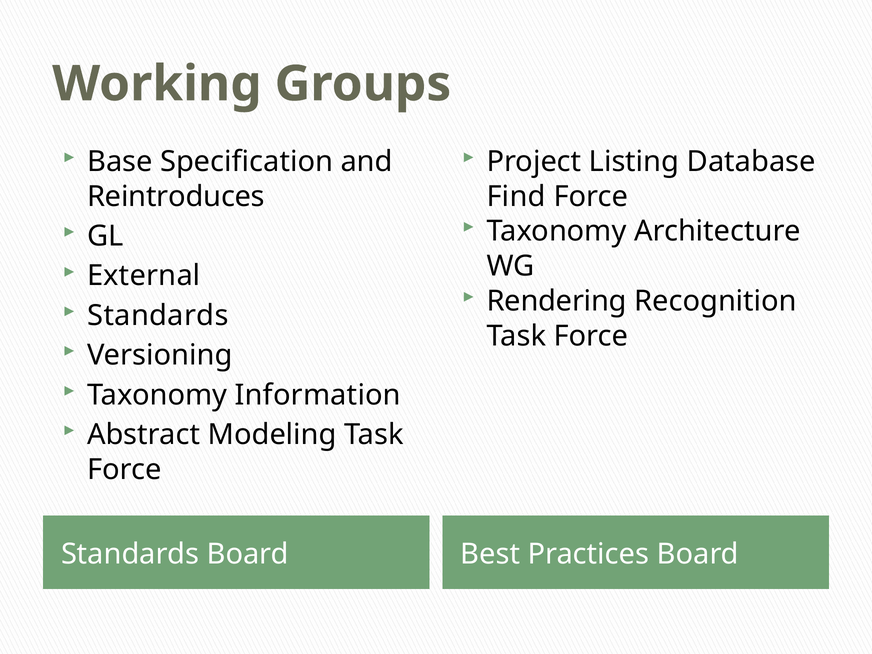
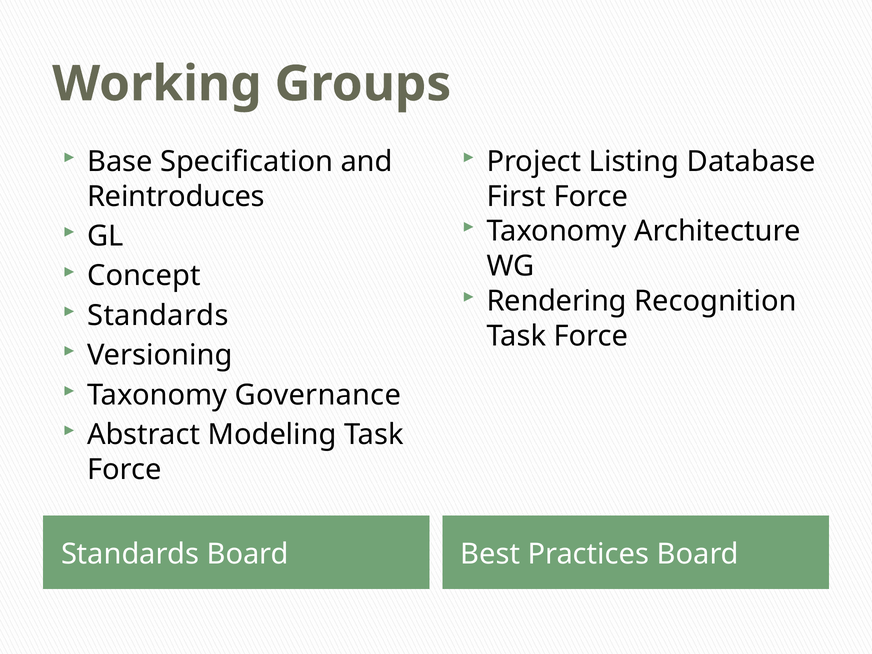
Find: Find -> First
External: External -> Concept
Information: Information -> Governance
